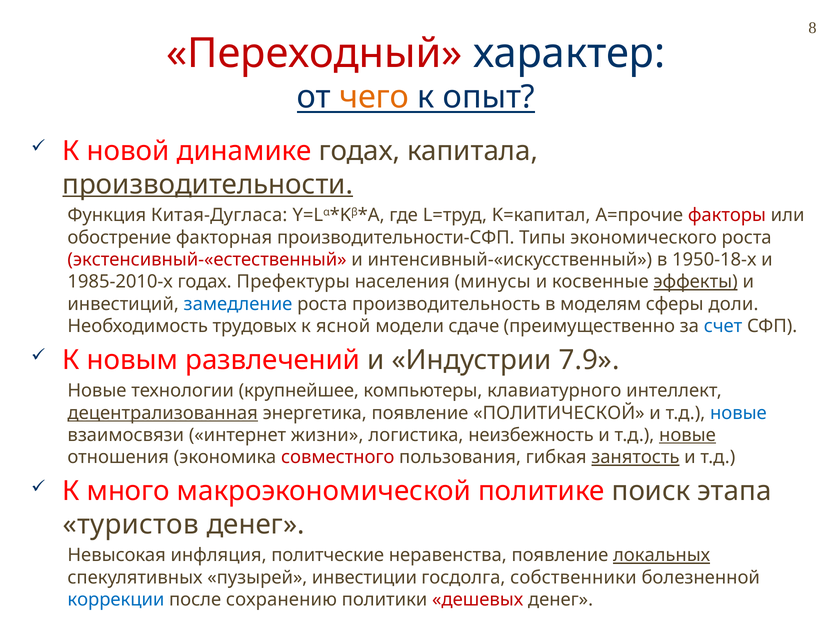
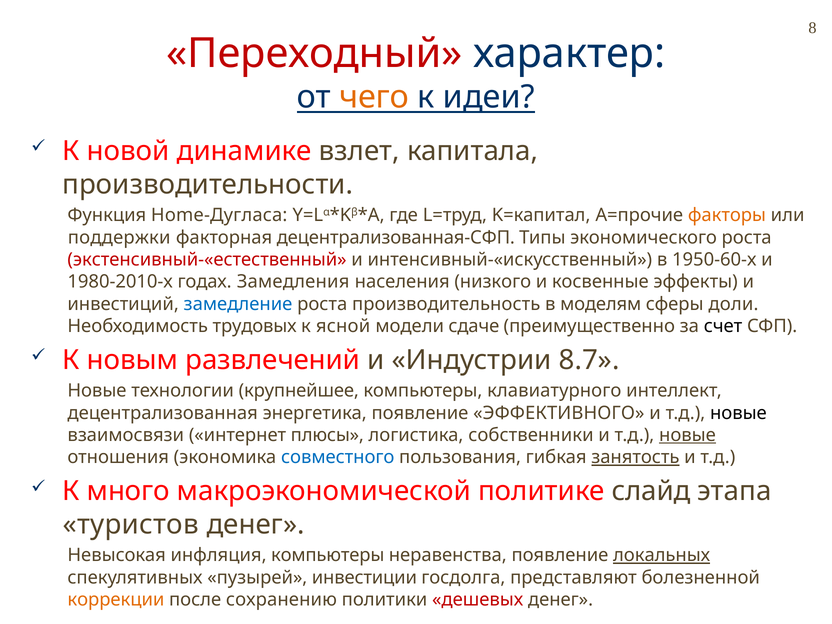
опыт: опыт -> идеи
динамике годах: годах -> взлет
производительности underline: present -> none
Китая-Дугласа: Китая-Дугласа -> Home-Дугласа
факторы colour: red -> orange
обострение: обострение -> поддержки
производительности-СФП: производительности-СФП -> децентрализованная-СФП
1950-18-х: 1950-18-х -> 1950-60-х
1985-2010-х: 1985-2010-х -> 1980-2010-х
Префектуры: Префектуры -> Замедления
минусы: минусы -> низкого
эффекты underline: present -> none
счет colour: blue -> black
7.9: 7.9 -> 8.7
децентрализованная underline: present -> none
ПОЛИТИЧЕСКОЙ: ПОЛИТИЧЕСКОЙ -> ЭФФЕКТИВНОГО
новые at (738, 413) colour: blue -> black
жизни: жизни -> плюсы
неизбежность: неизбежность -> собственники
совместного colour: red -> blue
поиск: поиск -> слайд
инфляция политческие: политческие -> компьютеры
собственники: собственники -> представляют
коррекции colour: blue -> orange
